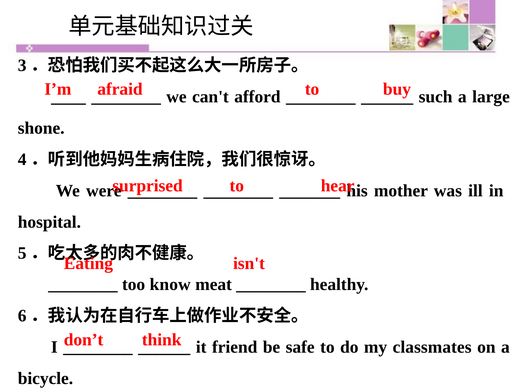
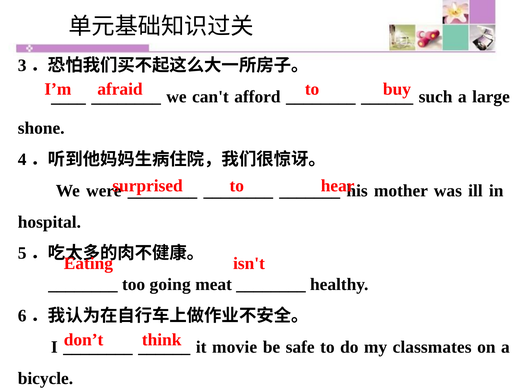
know: know -> going
friend: friend -> movie
